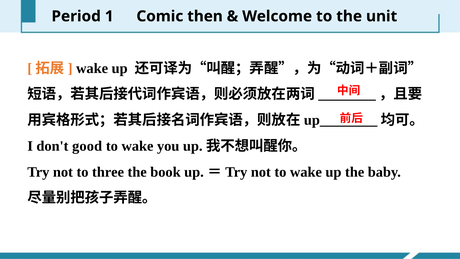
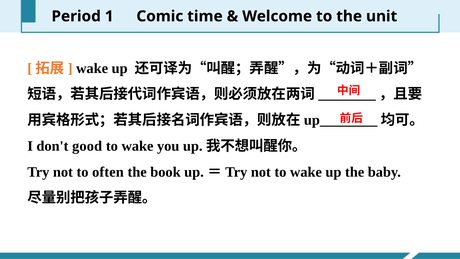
then: then -> time
three: three -> often
